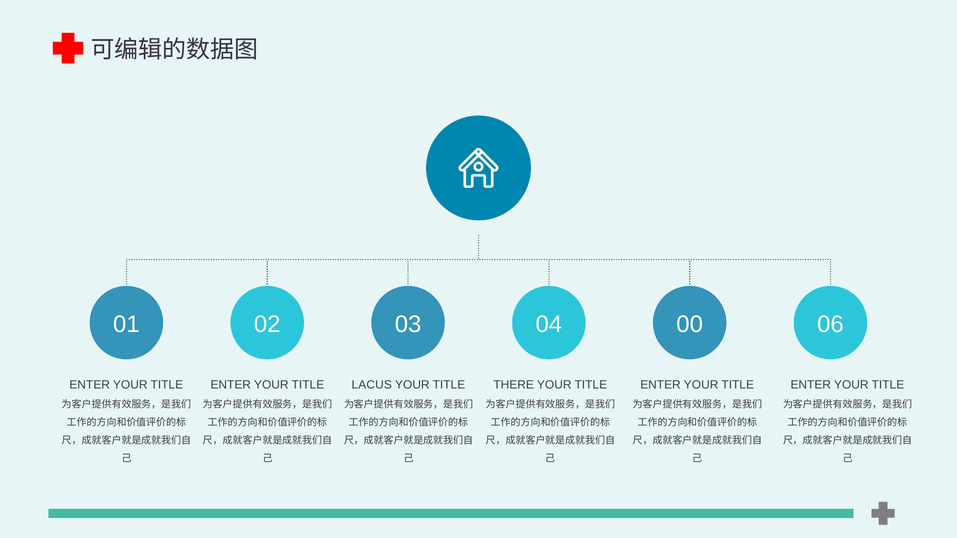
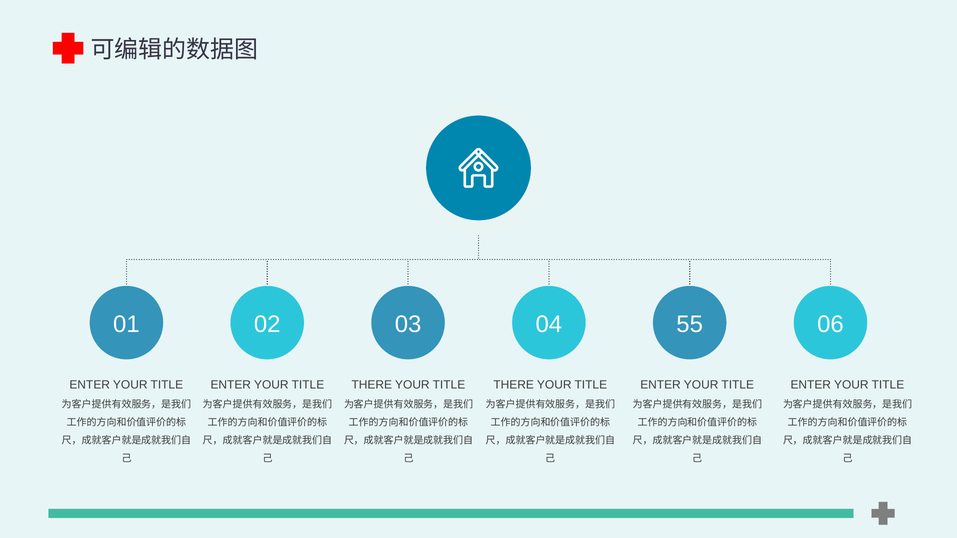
00: 00 -> 55
LACUS at (372, 385): LACUS -> THERE
